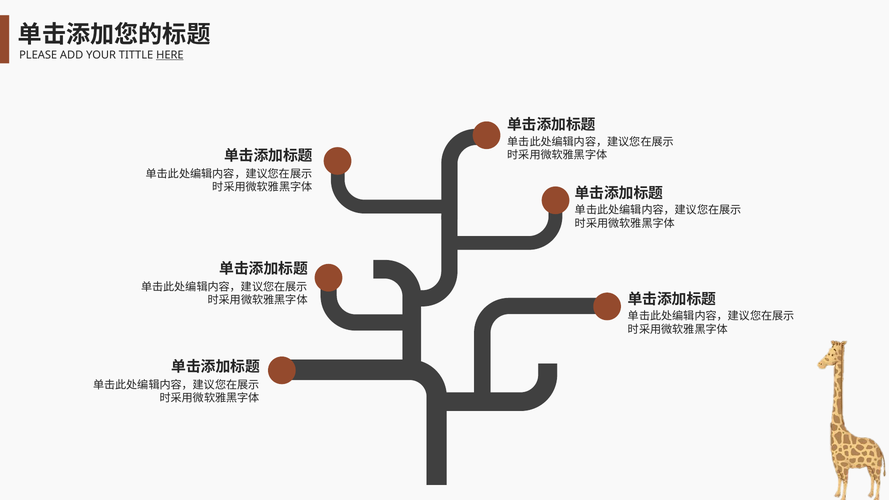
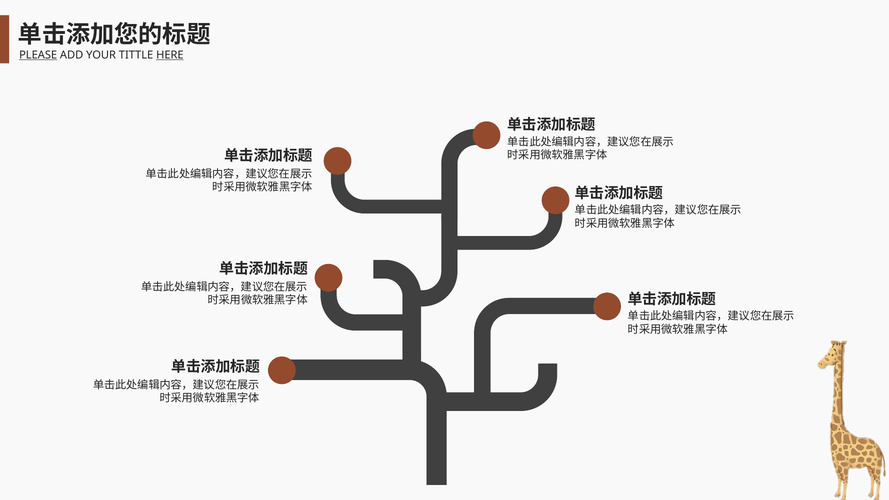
PLEASE underline: none -> present
